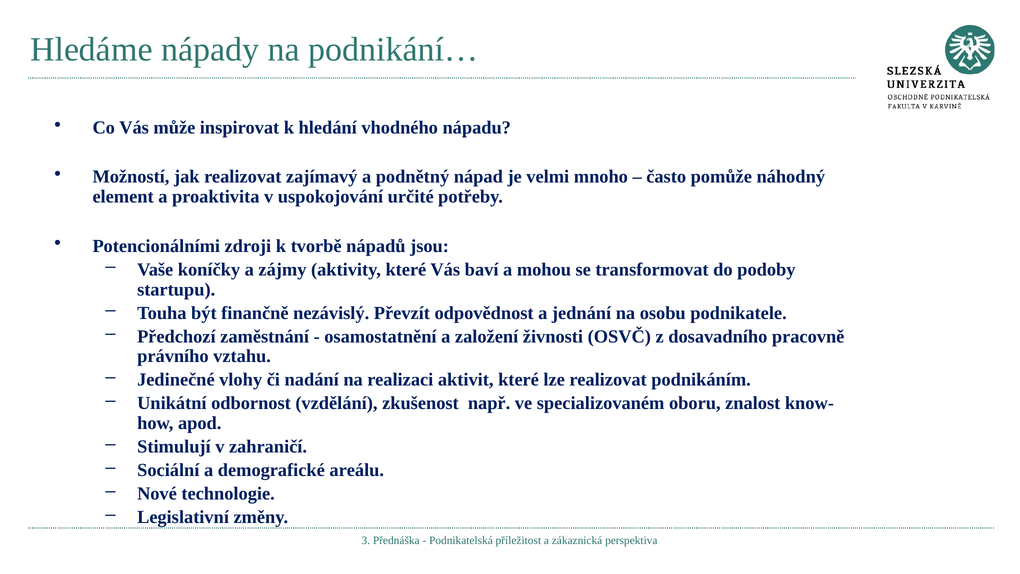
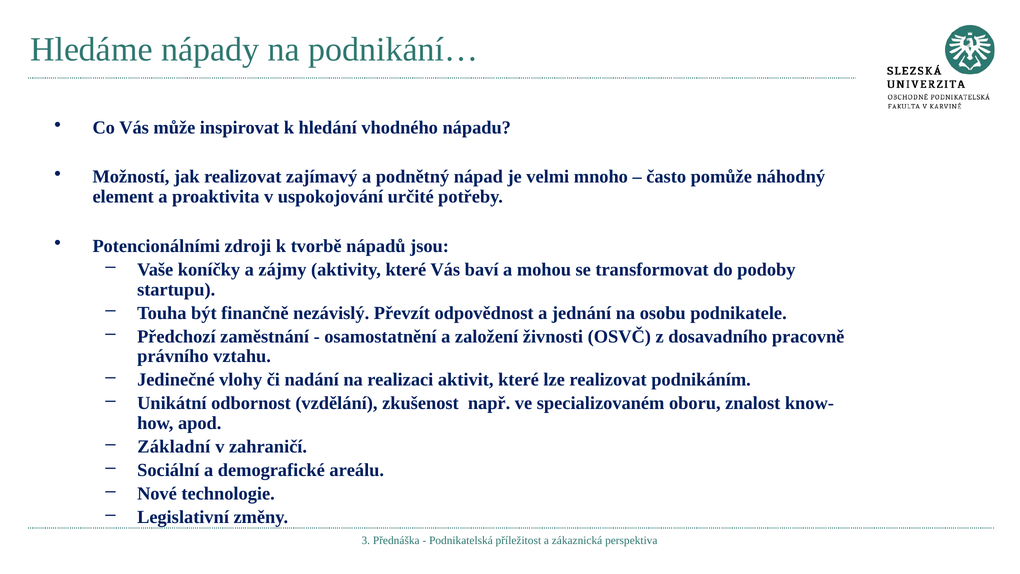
Stimulují: Stimulují -> Základní
